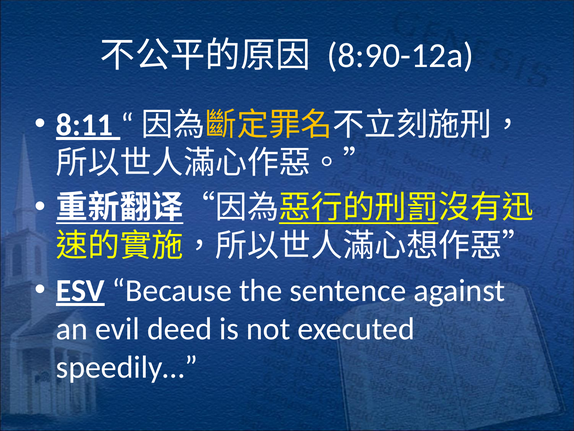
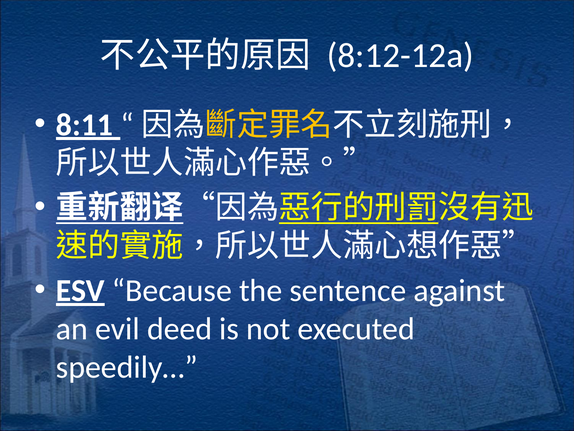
8:90-12a: 8:90-12a -> 8:12-12a
